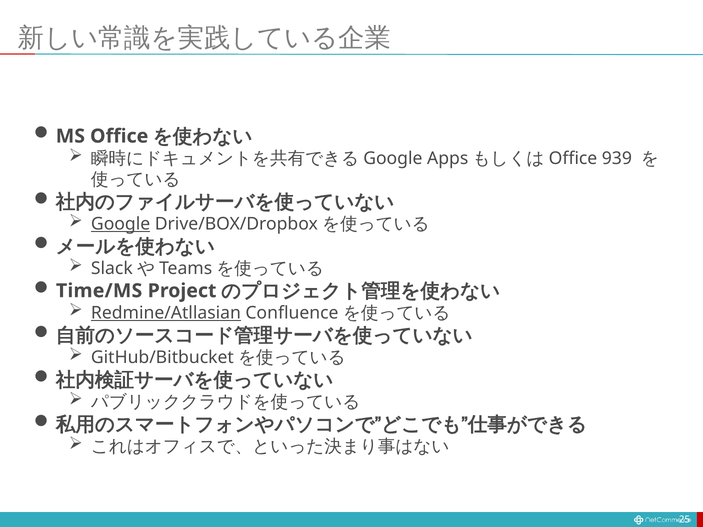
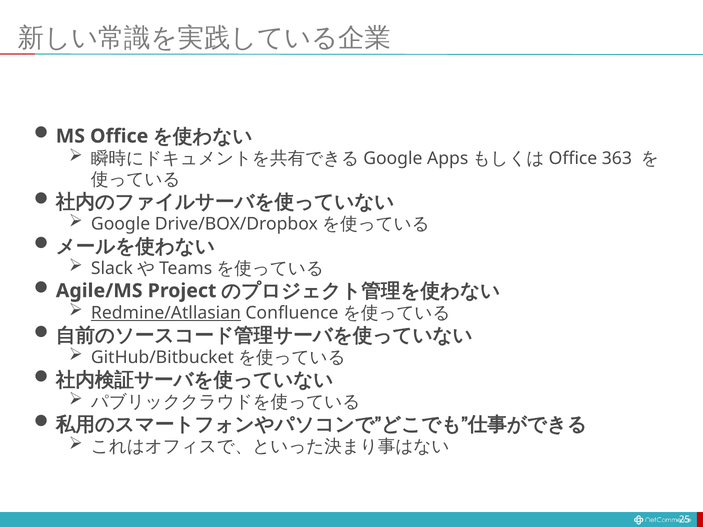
939: 939 -> 363
Google underline: present -> none
Time/MS: Time/MS -> Agile/MS
